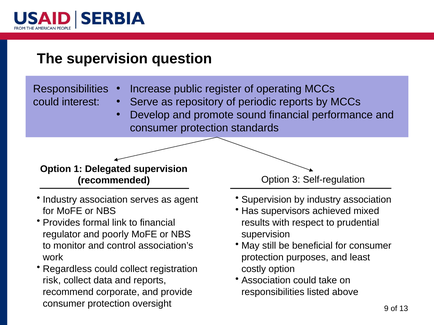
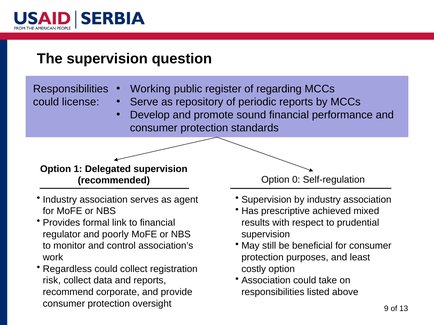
Increase: Increase -> Working
operating: operating -> regarding
interest: interest -> license
3: 3 -> 0
supervisors: supervisors -> prescriptive
